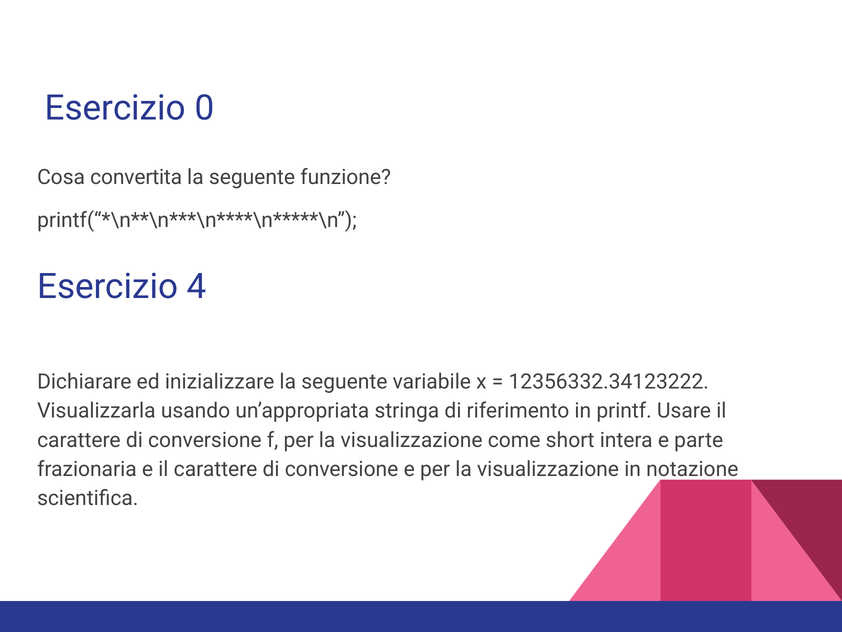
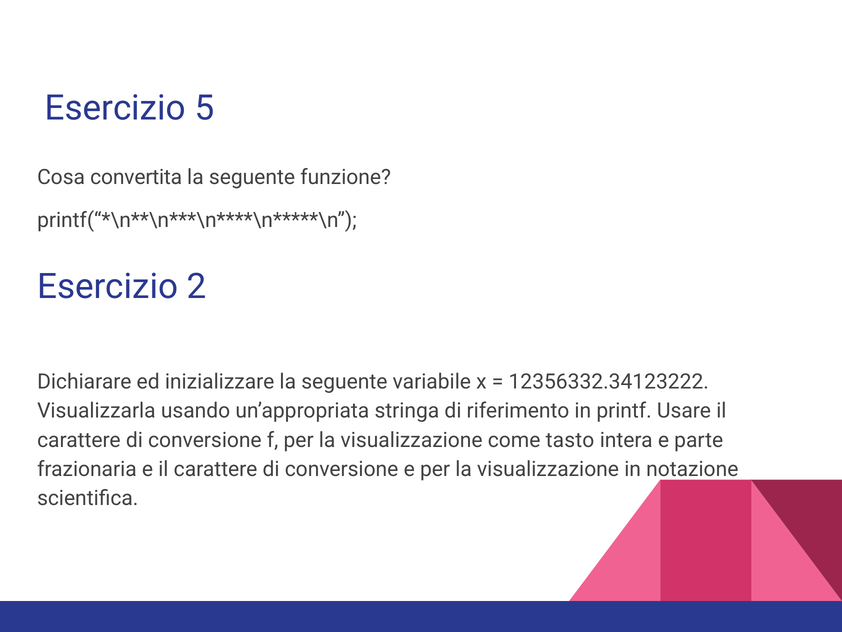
0: 0 -> 5
4: 4 -> 2
short: short -> tasto
